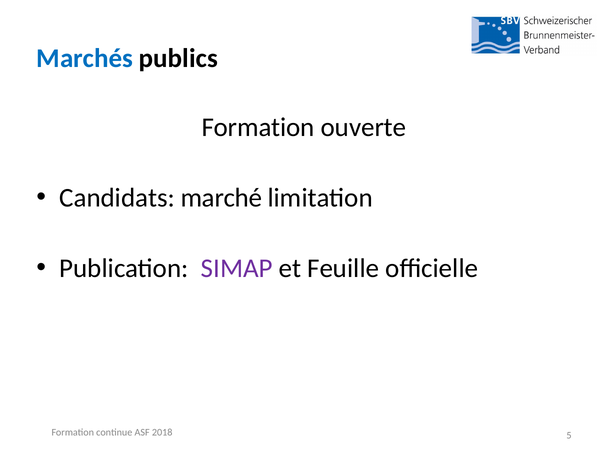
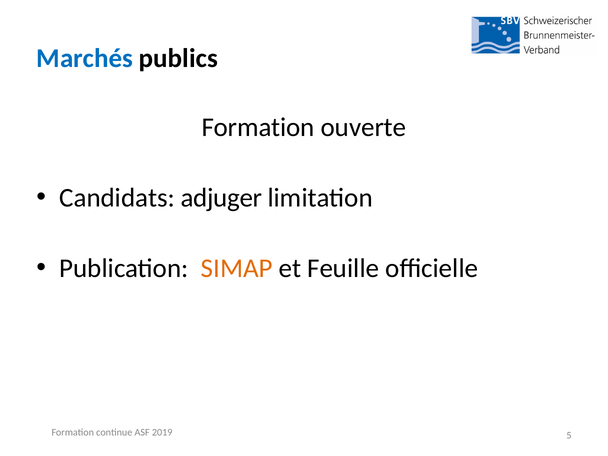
marché: marché -> adjuger
SIMAP colour: purple -> orange
2018: 2018 -> 2019
